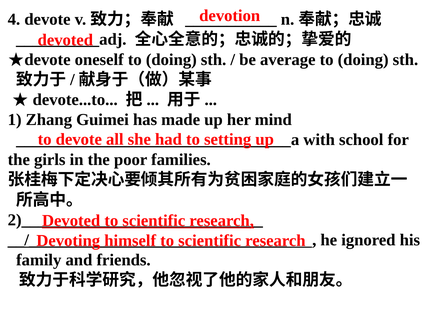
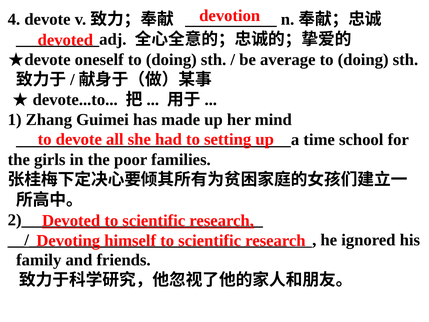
with: with -> time
